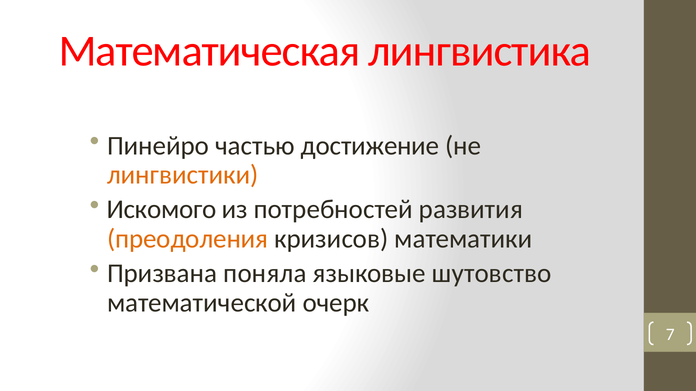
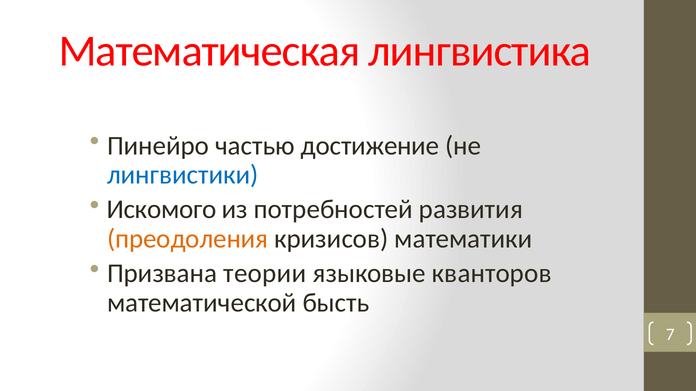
лингвистики colour: orange -> blue
поняла: поняла -> теории
шутовство: шутовство -> кванторов
очерк: очерк -> бысть
